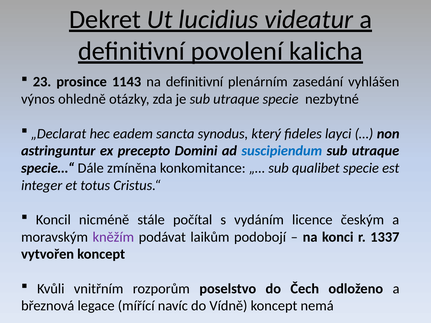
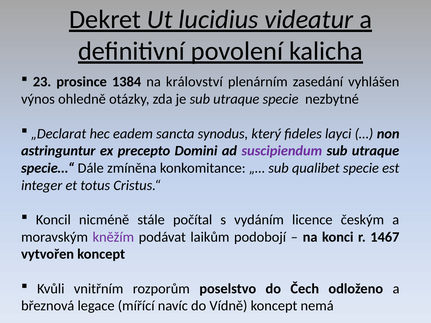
1143: 1143 -> 1384
na definitivní: definitivní -> království
suscipiendum colour: blue -> purple
1337: 1337 -> 1467
